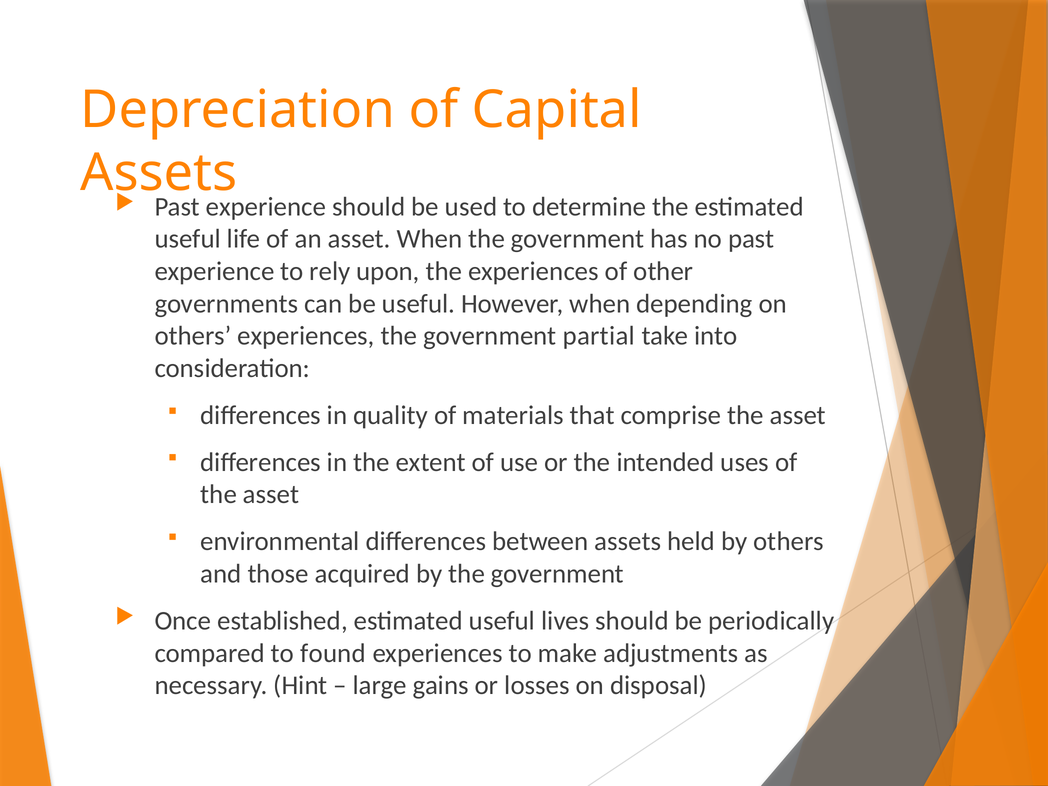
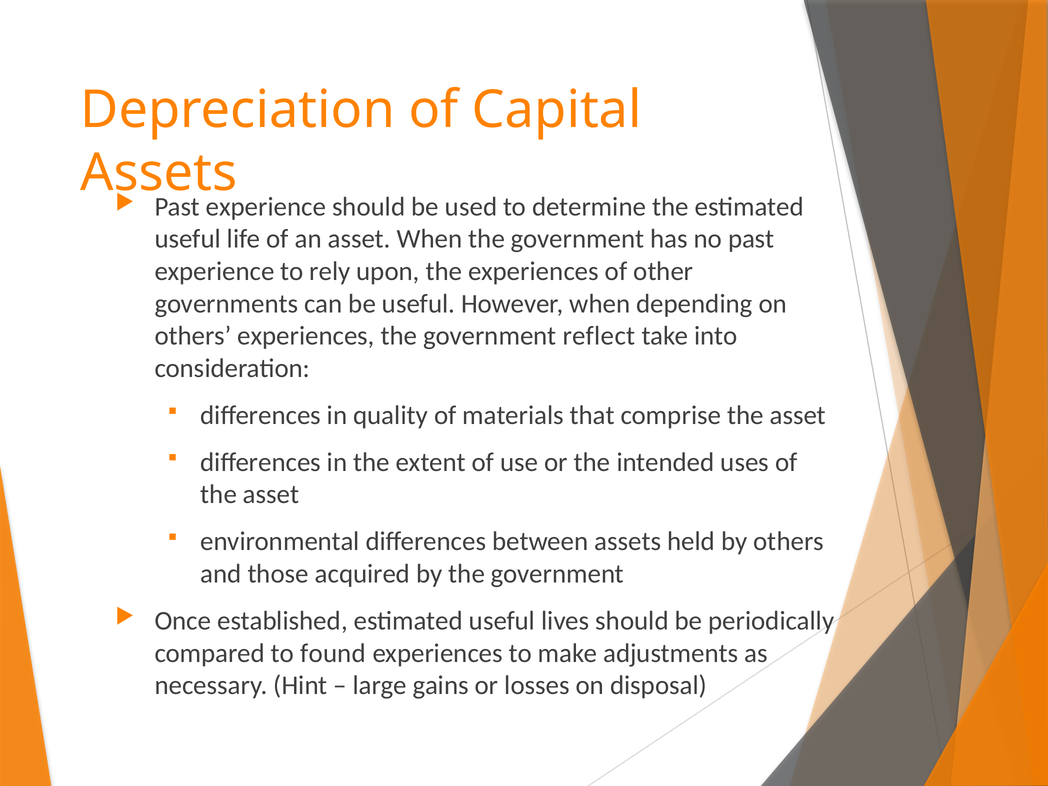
partial: partial -> reflect
